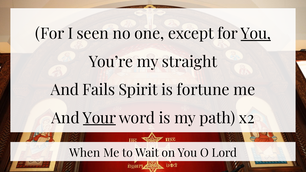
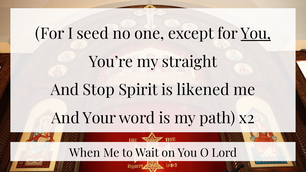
seen: seen -> seed
Fails: Fails -> Stop
fortune: fortune -> likened
Your underline: present -> none
